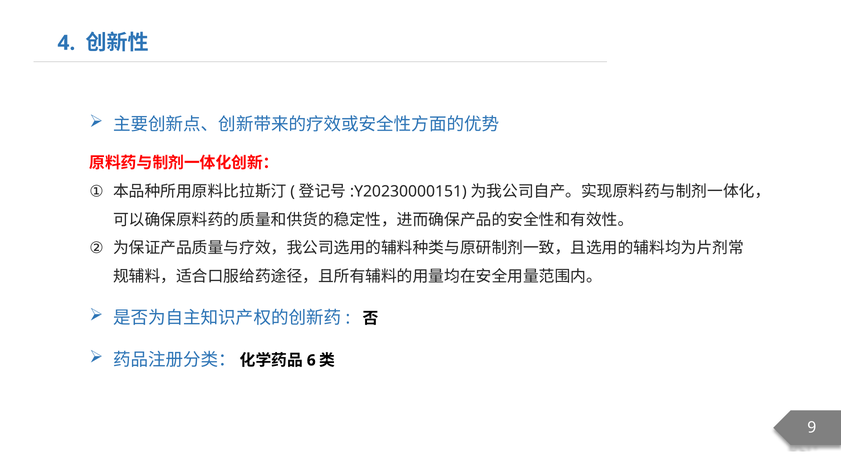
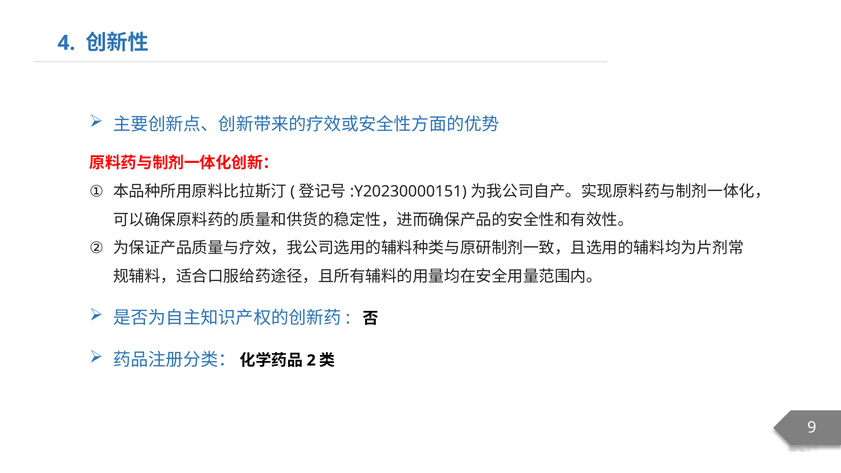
6: 6 -> 2
